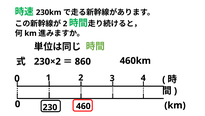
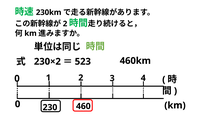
860: 860 -> 523
